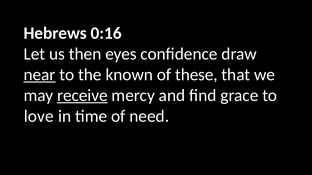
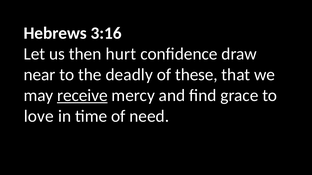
0:16: 0:16 -> 3:16
eyes: eyes -> hurt
near underline: present -> none
known: known -> deadly
